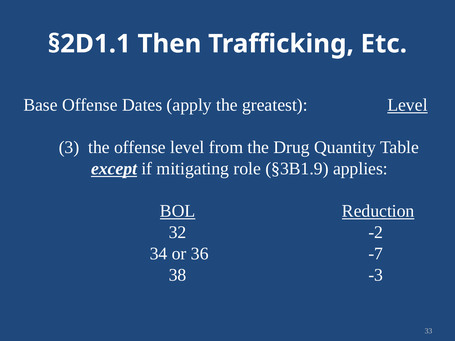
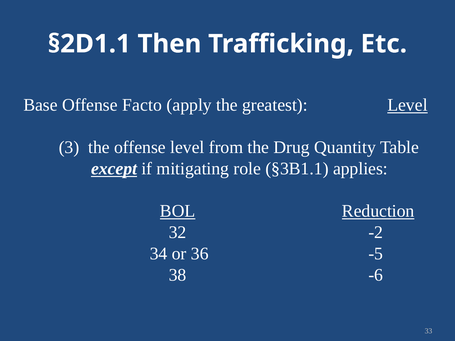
Dates: Dates -> Facto
§3B1.9: §3B1.9 -> §3B1.1
-7: -7 -> -5
-3: -3 -> -6
